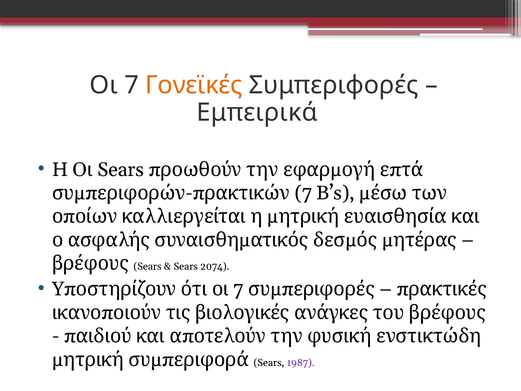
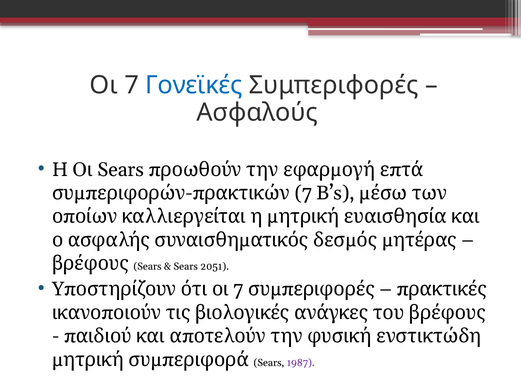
Γονεϊκές colour: orange -> blue
Εμπειρικά: Εμπειρικά -> Ασφαλούς
2074: 2074 -> 2051
